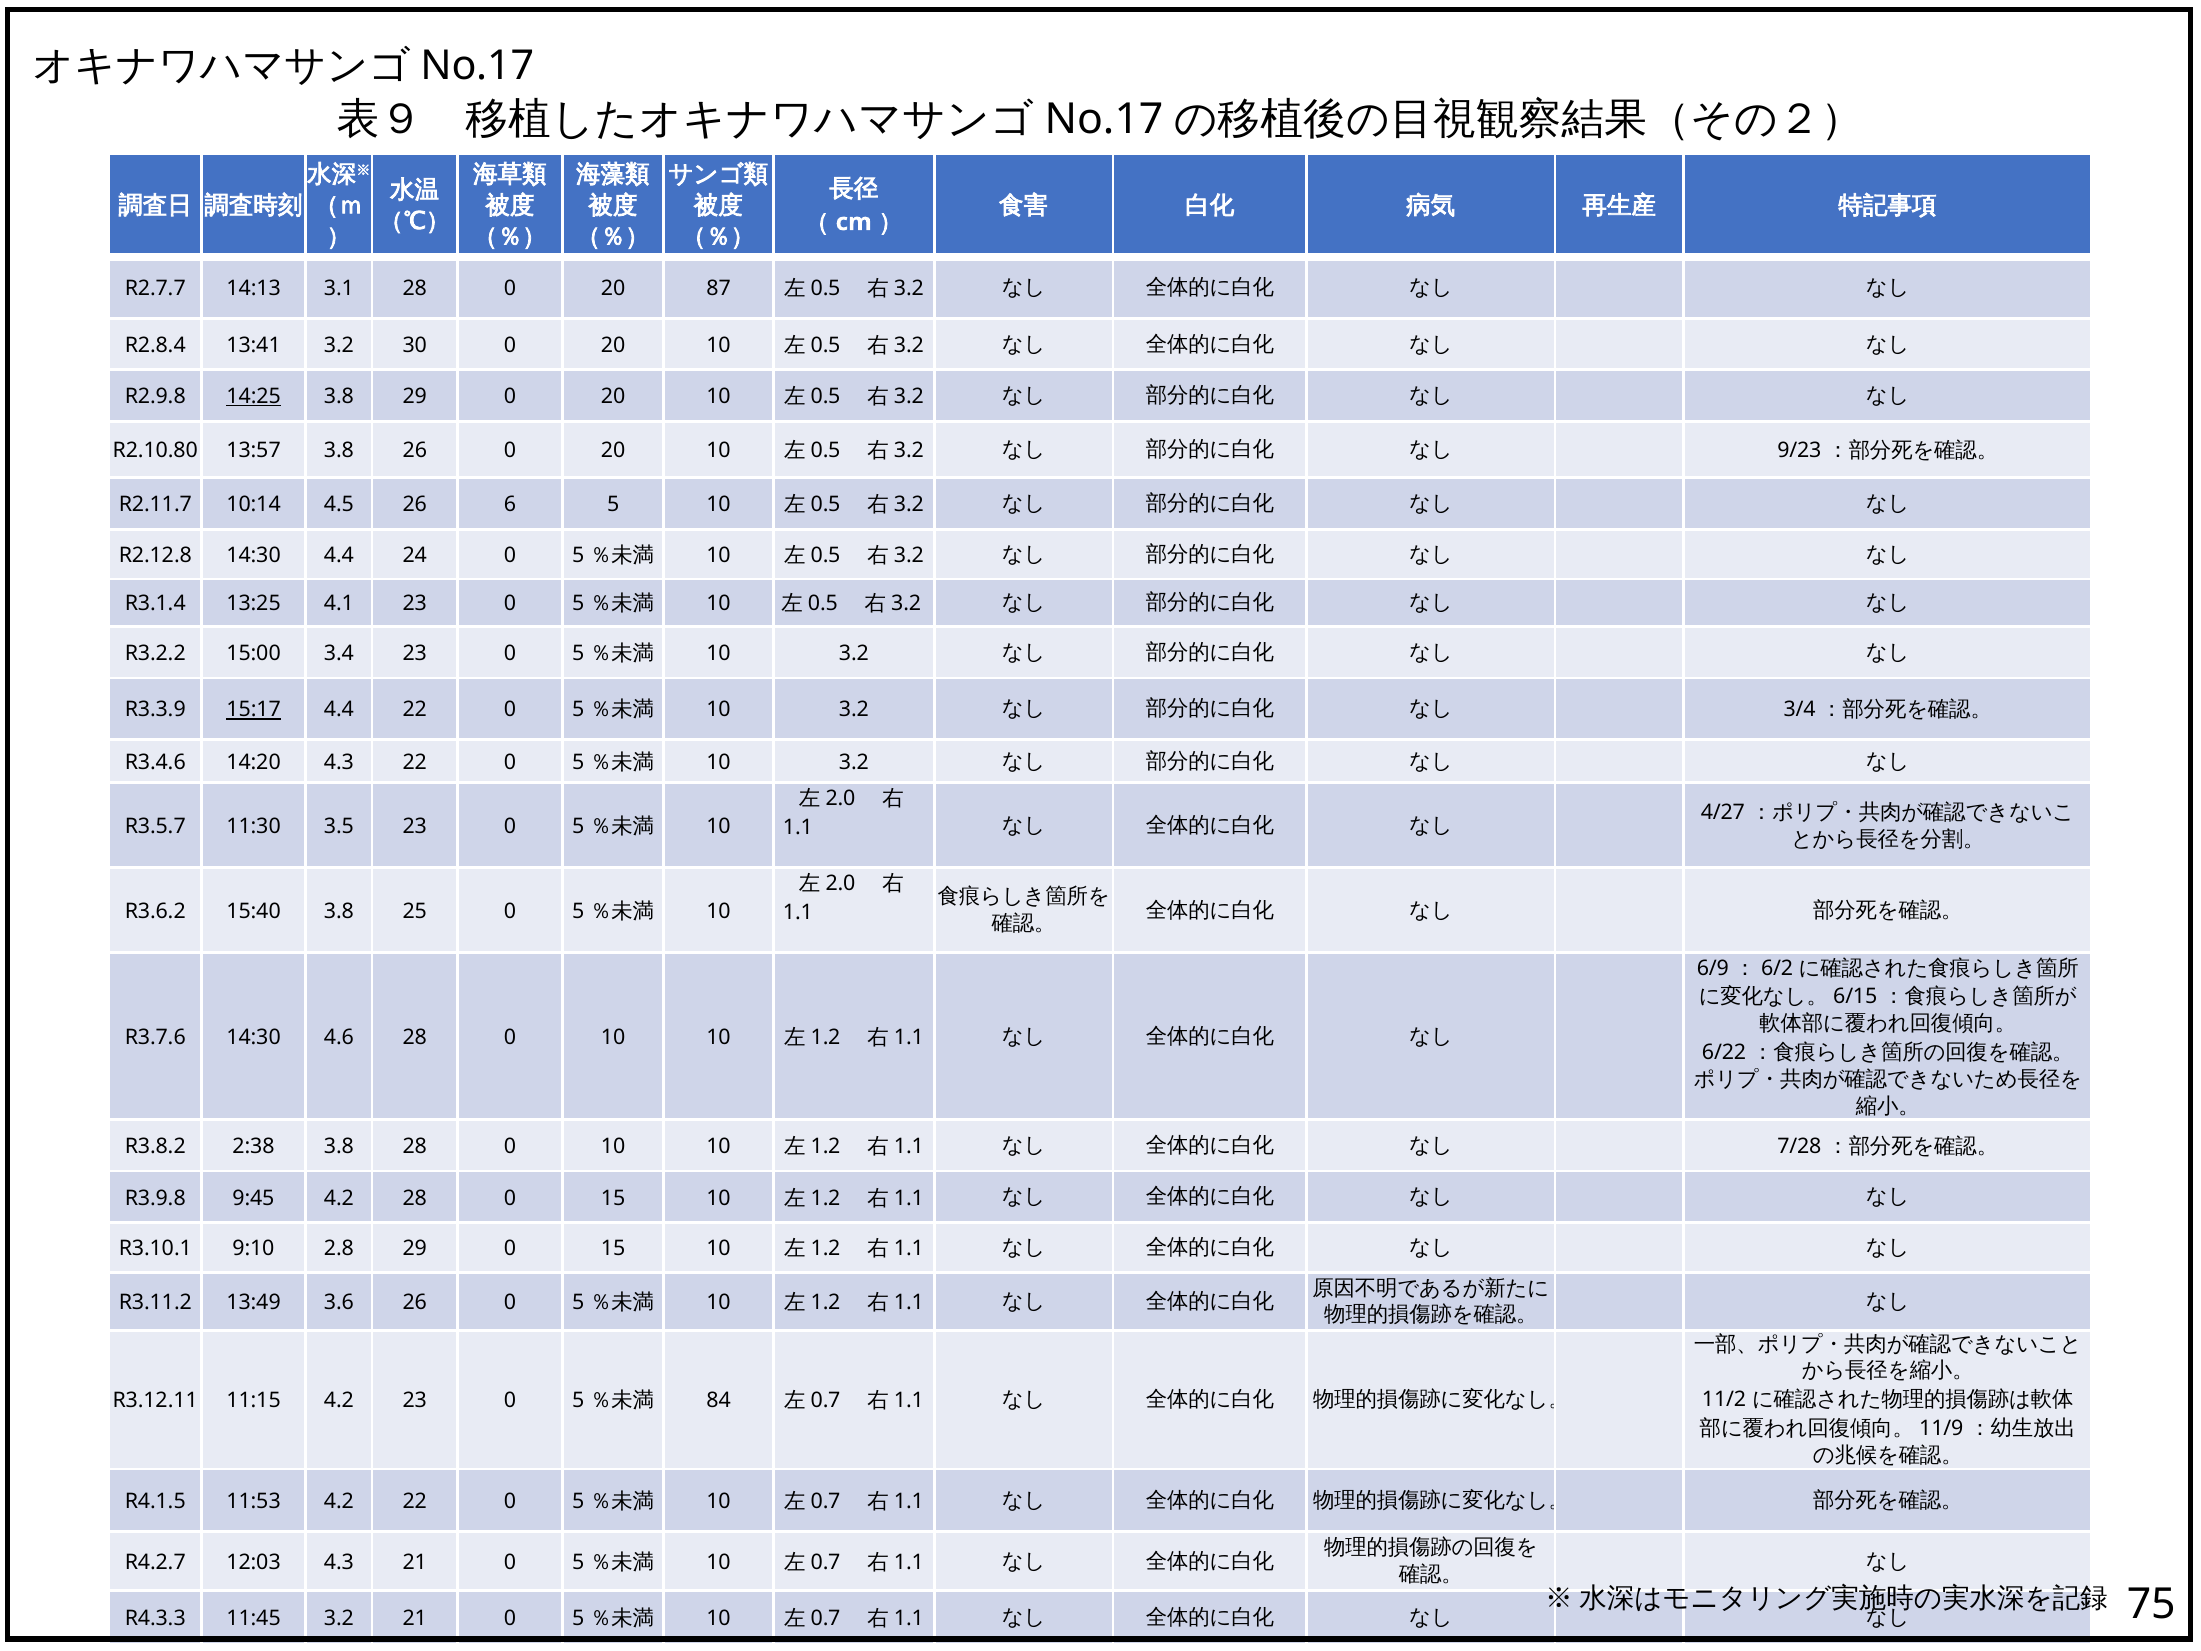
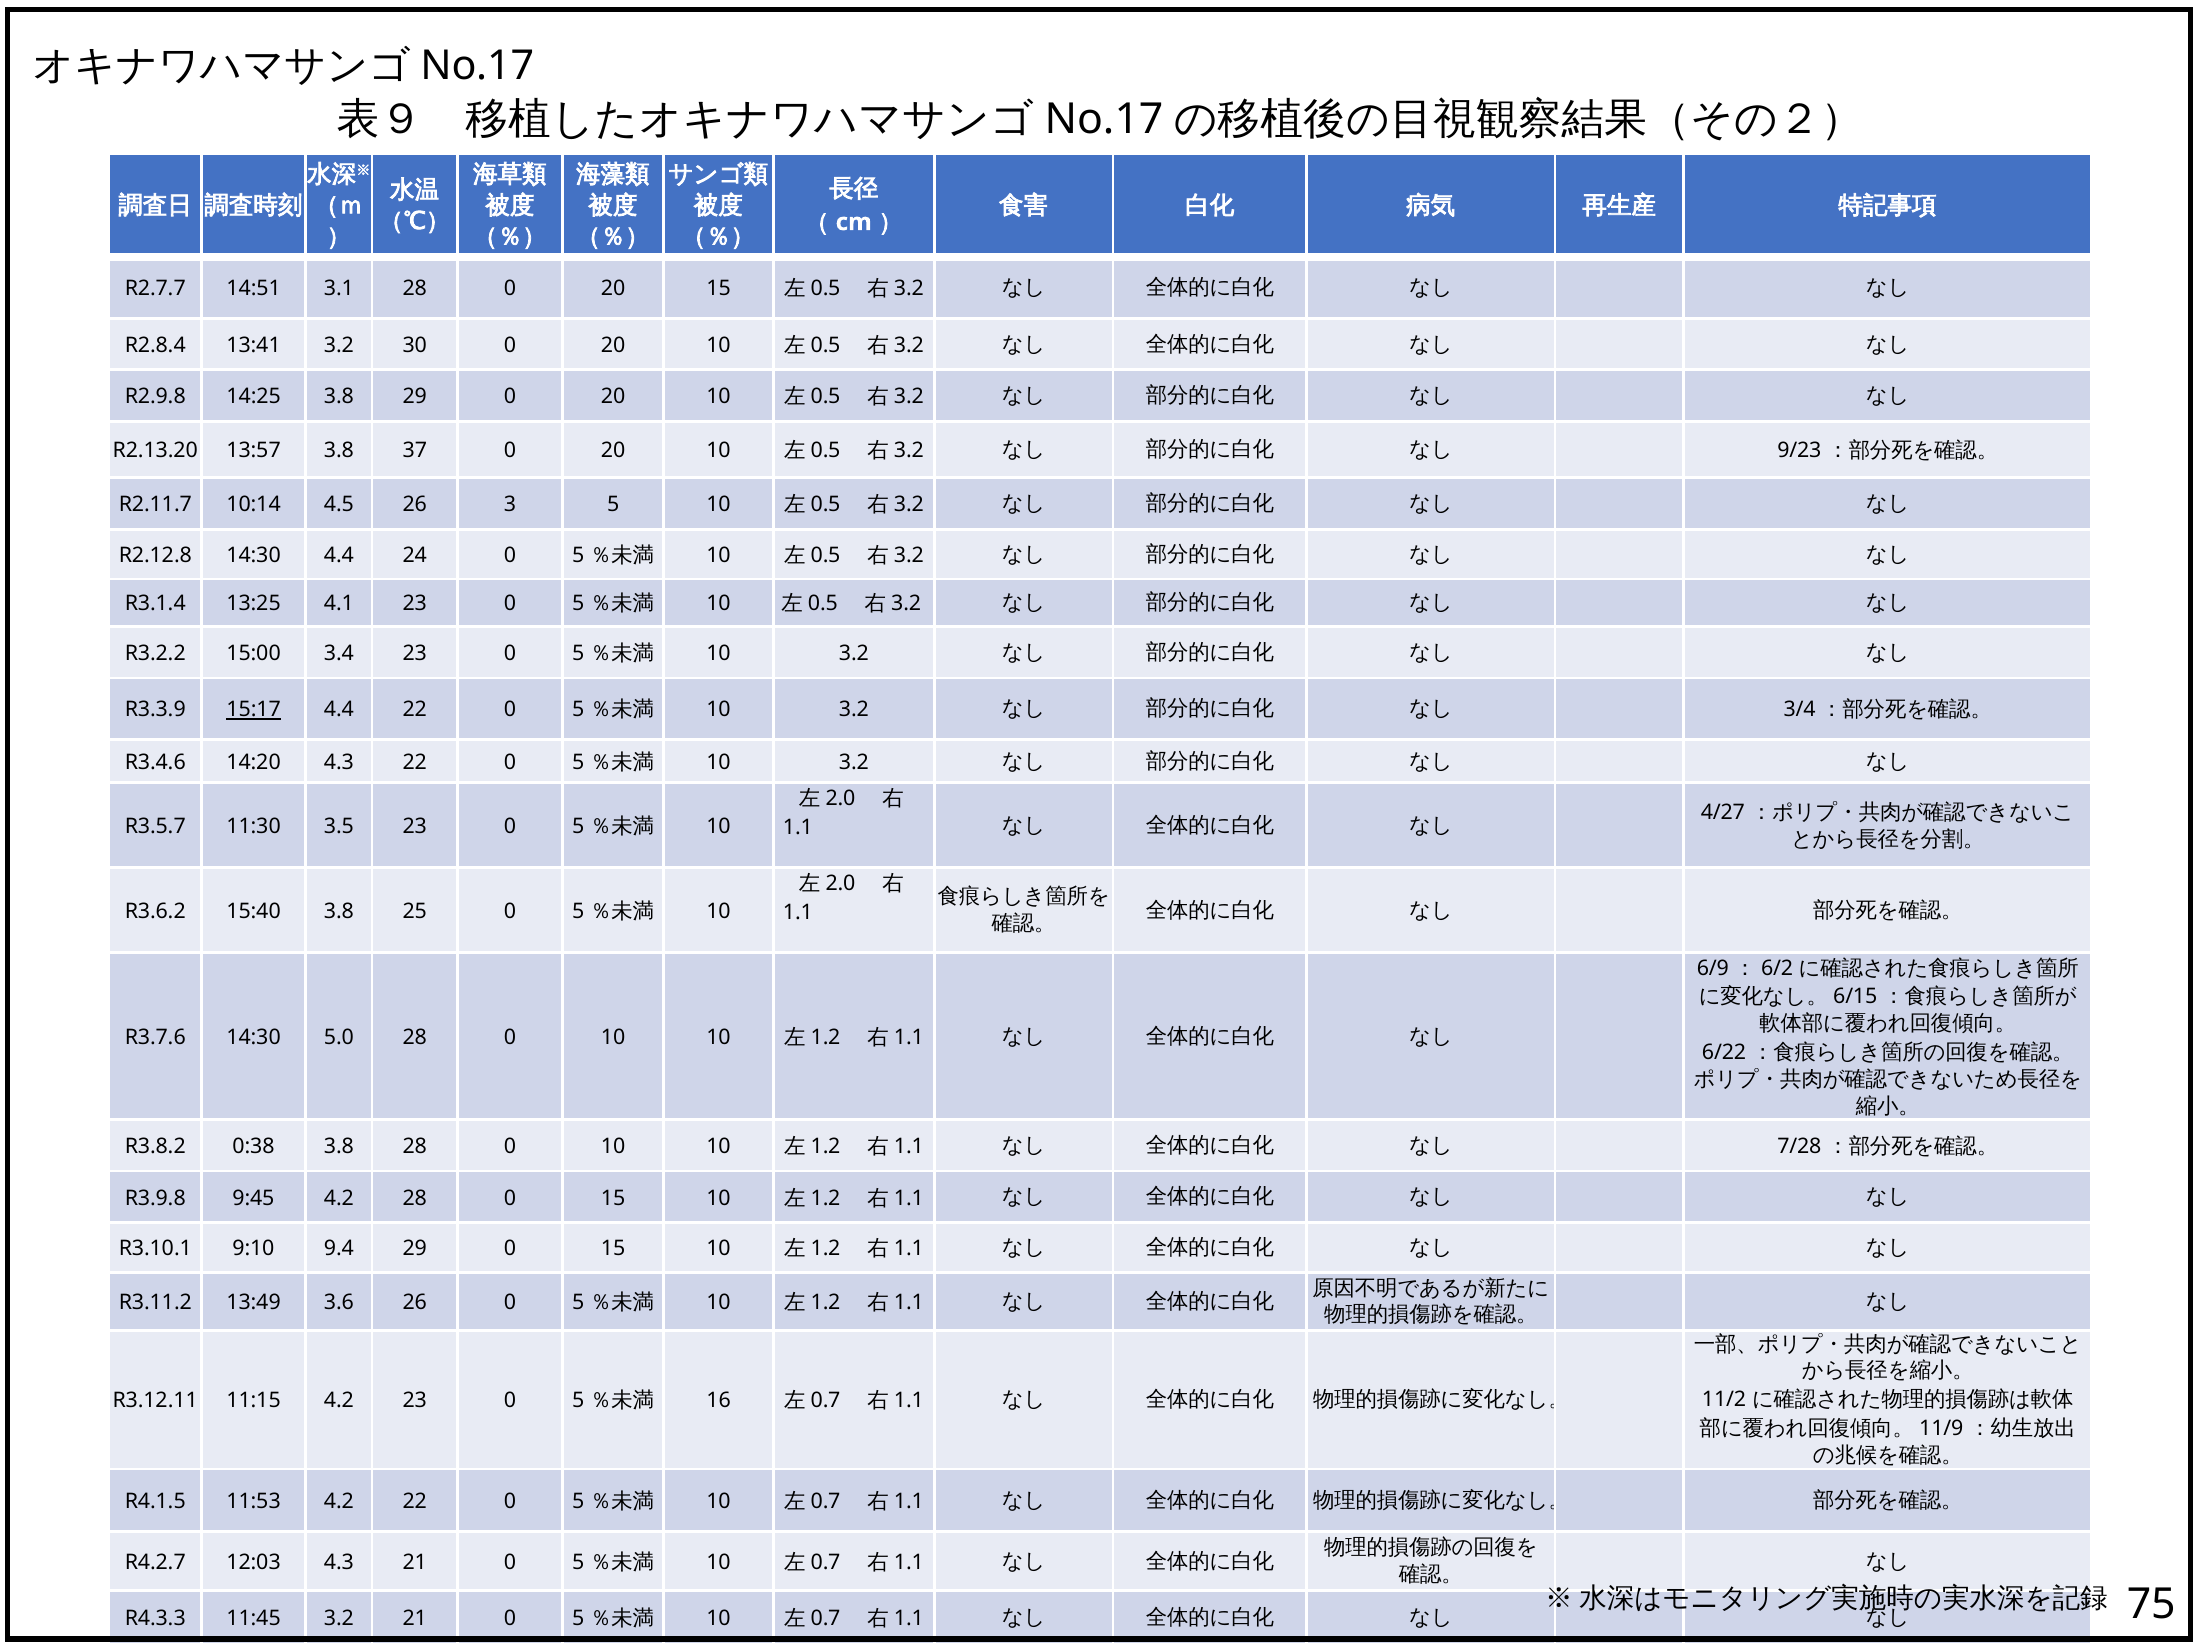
14:13: 14:13 -> 14:51
20 87: 87 -> 15
14:25 underline: present -> none
R2.10.80: R2.10.80 -> R2.13.20
3.8 26: 26 -> 37
6: 6 -> 3
4.6: 4.6 -> 5.0
2:38: 2:38 -> 0:38
2.8: 2.8 -> 9.4
84: 84 -> 16
